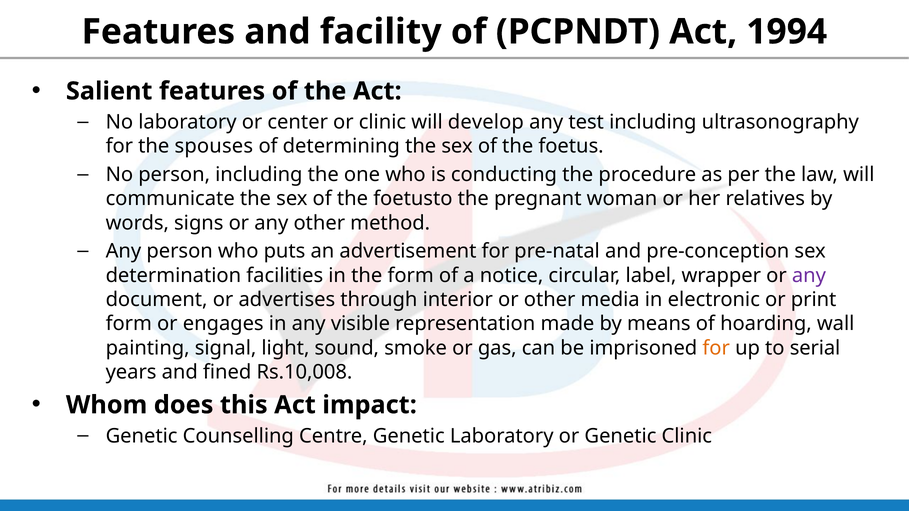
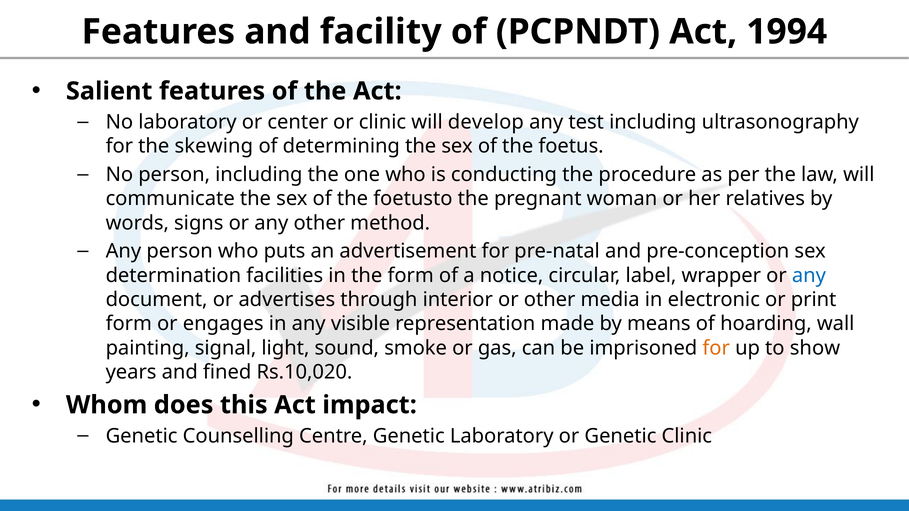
spouses: spouses -> skewing
any at (809, 276) colour: purple -> blue
serial: serial -> show
Rs.10,008: Rs.10,008 -> Rs.10,020
